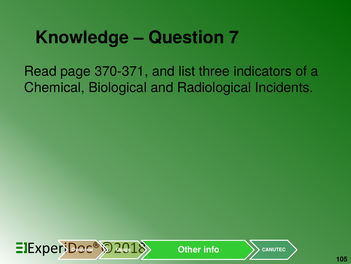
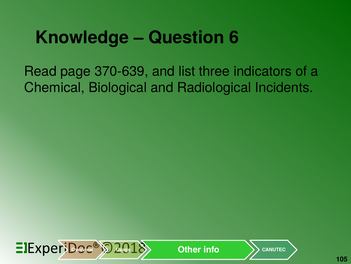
7: 7 -> 6
370-371: 370-371 -> 370-639
